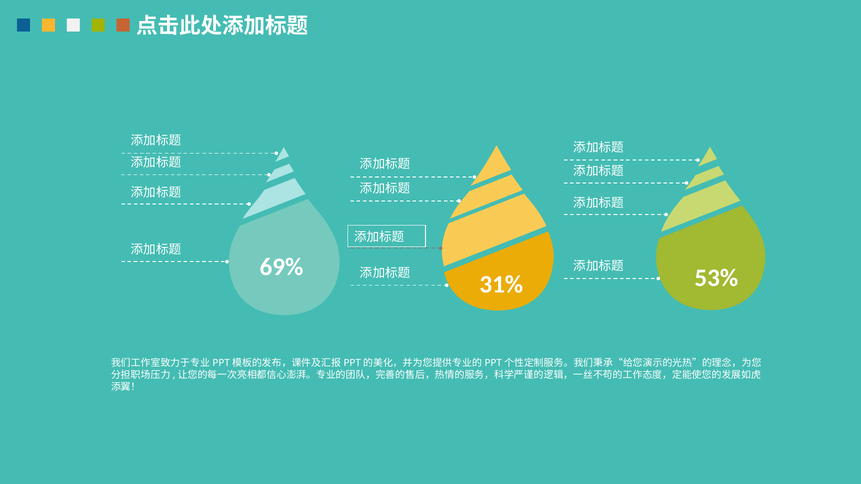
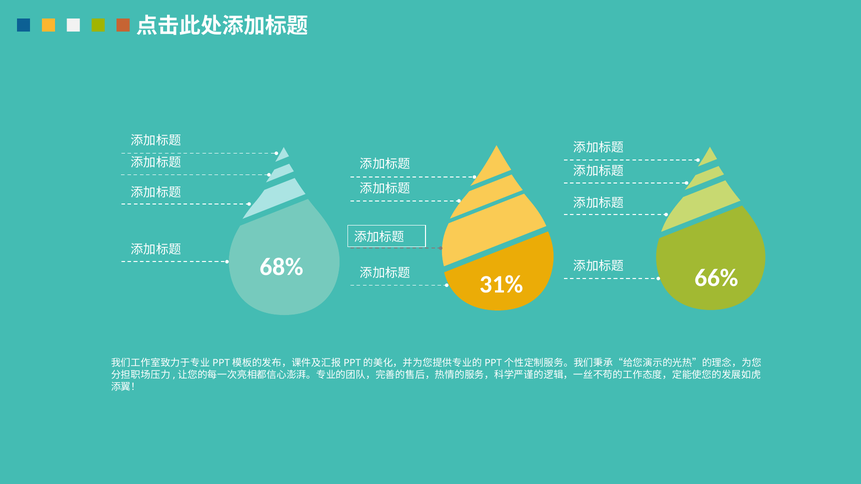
69%: 69% -> 68%
53%: 53% -> 66%
